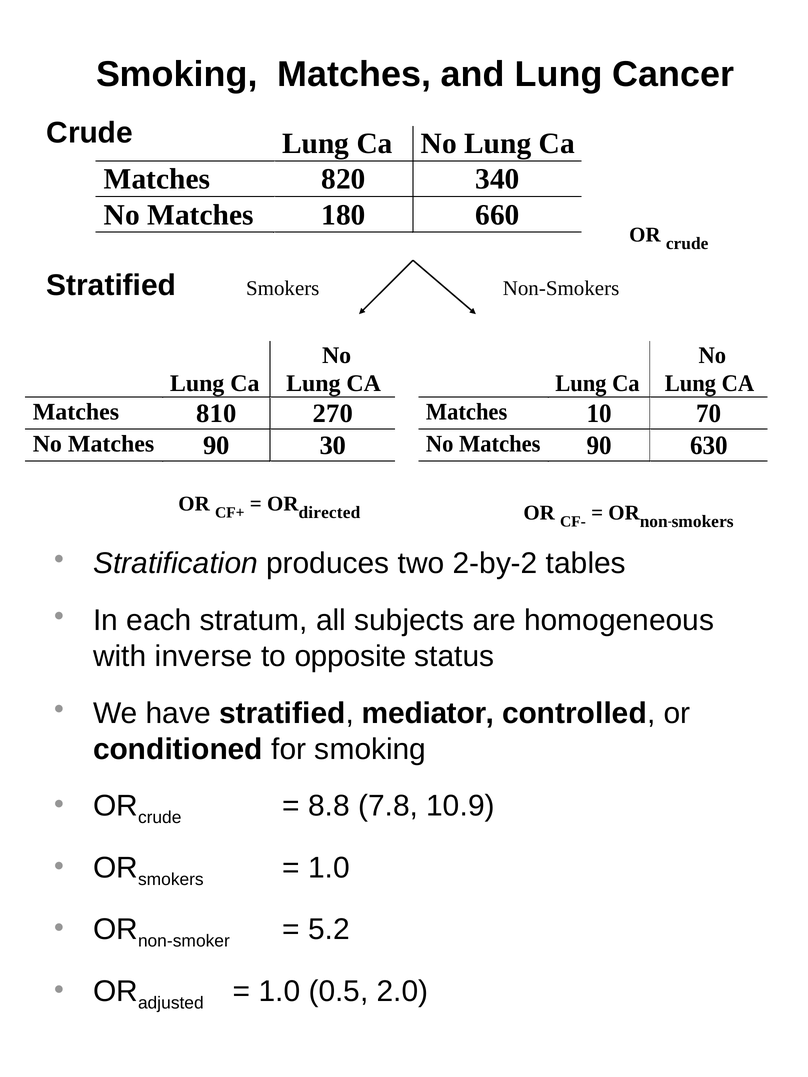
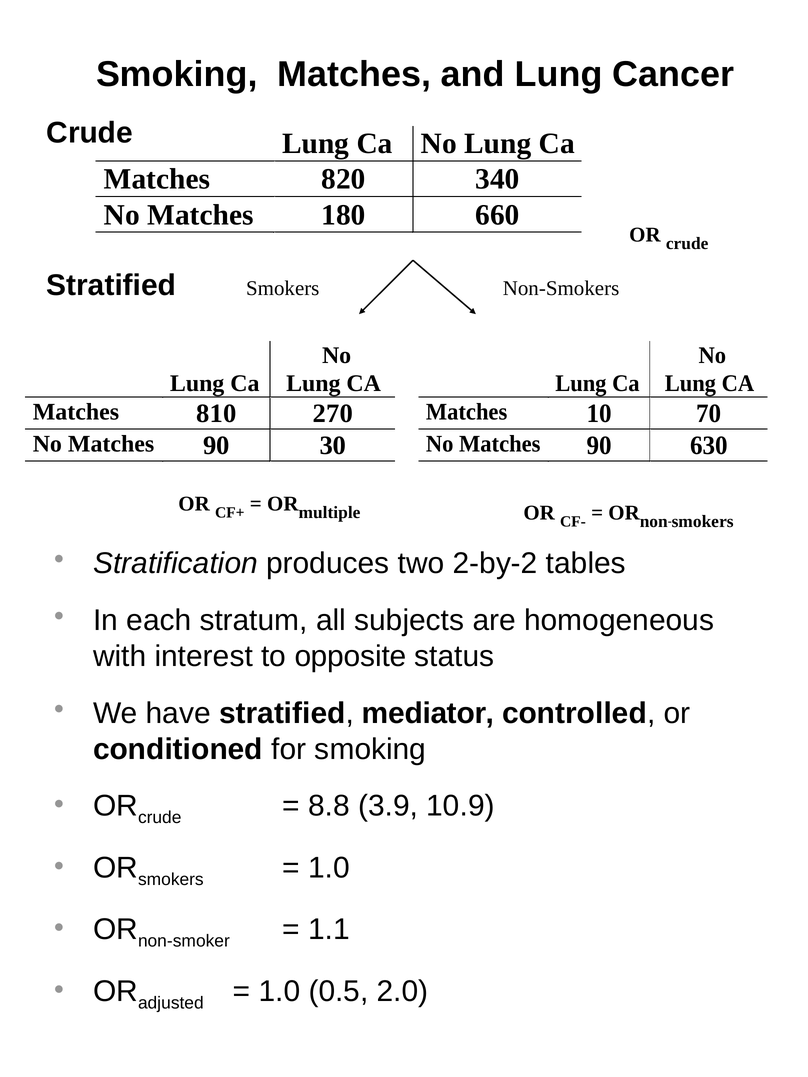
directed: directed -> multiple
inverse: inverse -> interest
7.8: 7.8 -> 3.9
5.2: 5.2 -> 1.1
